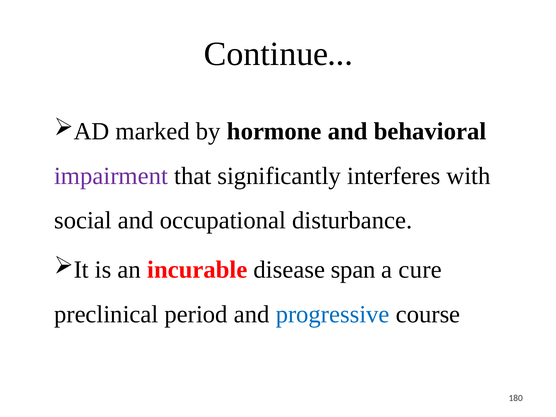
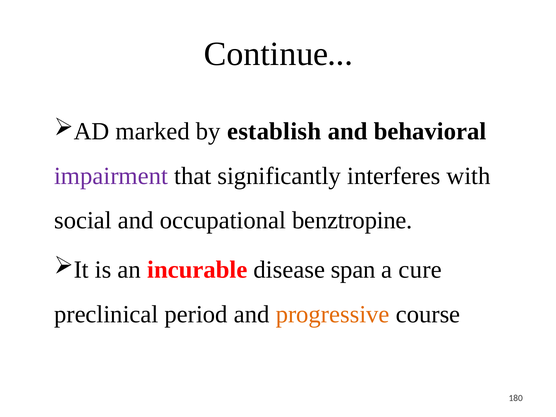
hormone: hormone -> establish
disturbance: disturbance -> benztropine
progressive colour: blue -> orange
